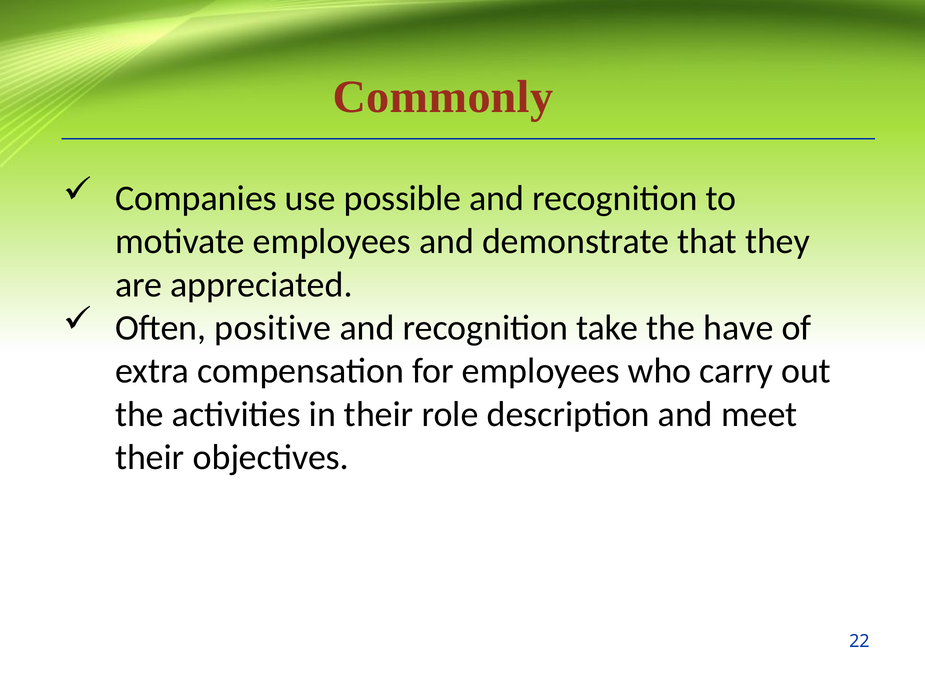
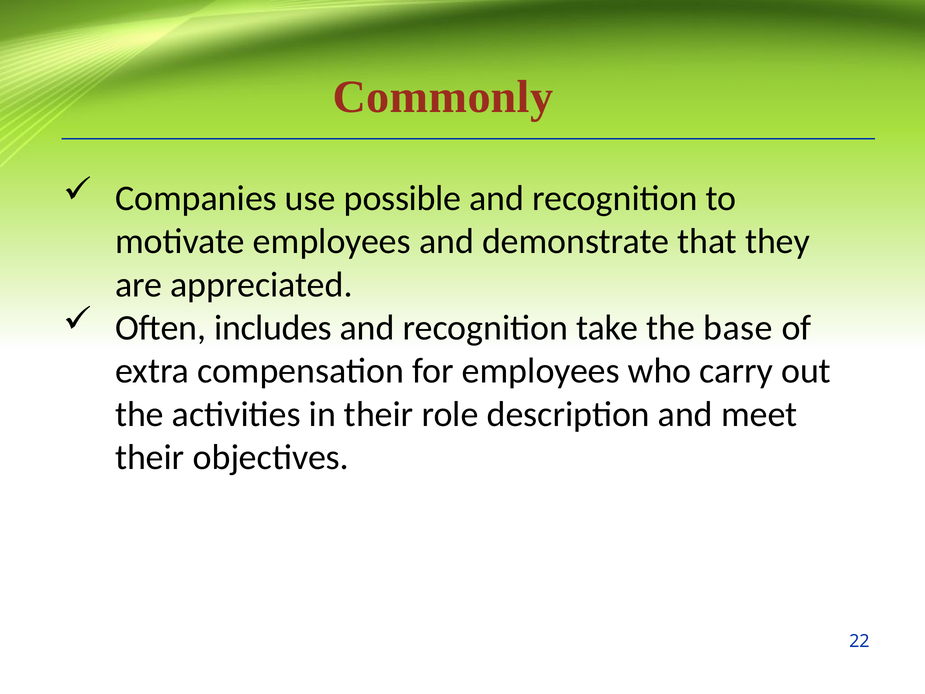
positive: positive -> includes
have: have -> base
